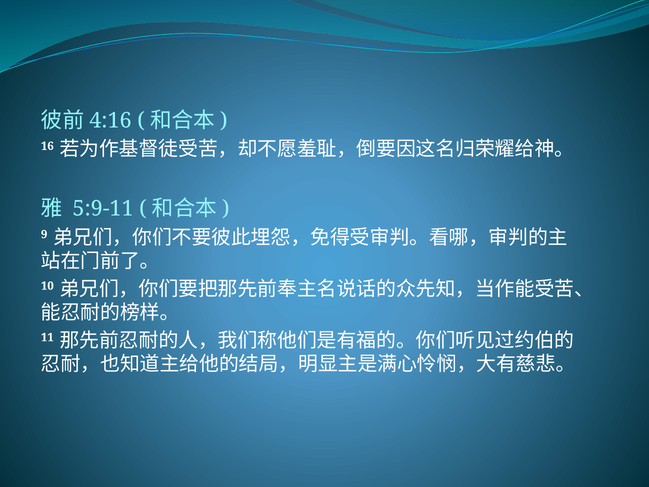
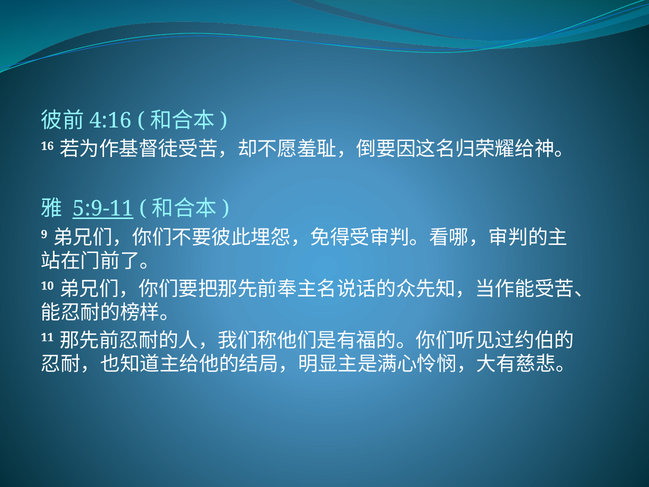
5:9-11 underline: none -> present
